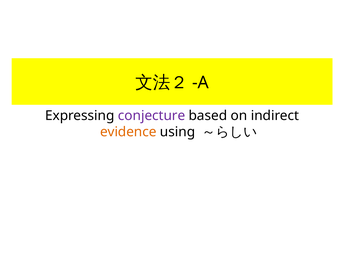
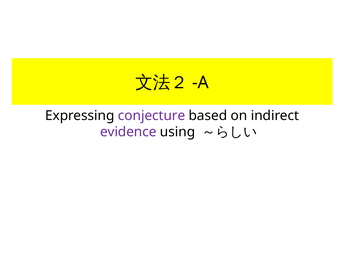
evidence colour: orange -> purple
